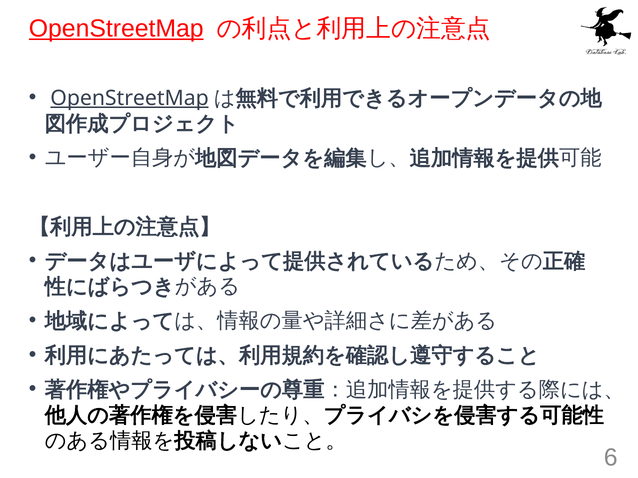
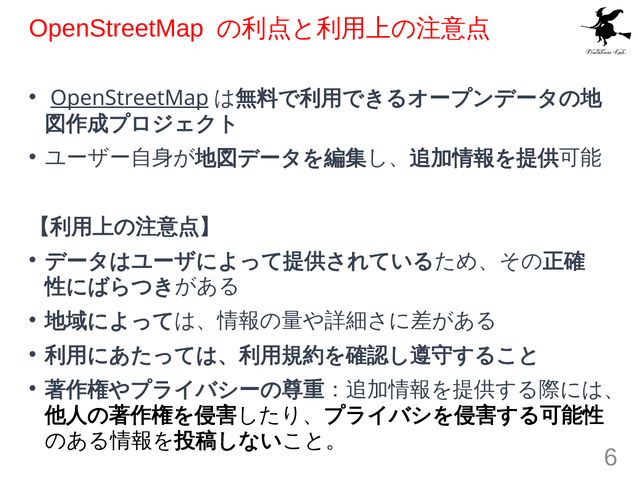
OpenStreetMap at (116, 29) underline: present -> none
